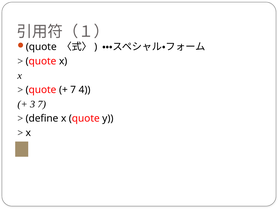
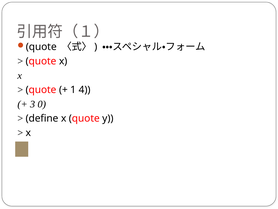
7 at (73, 90): 7 -> 1
3 7: 7 -> 0
